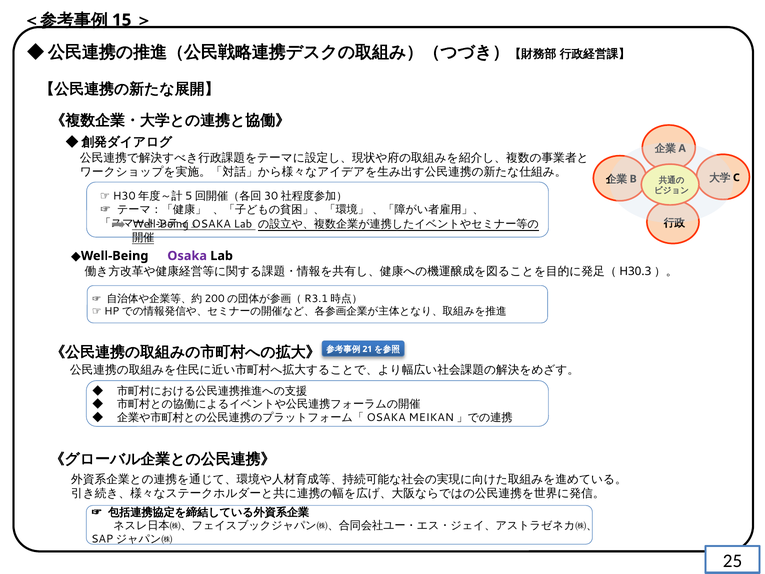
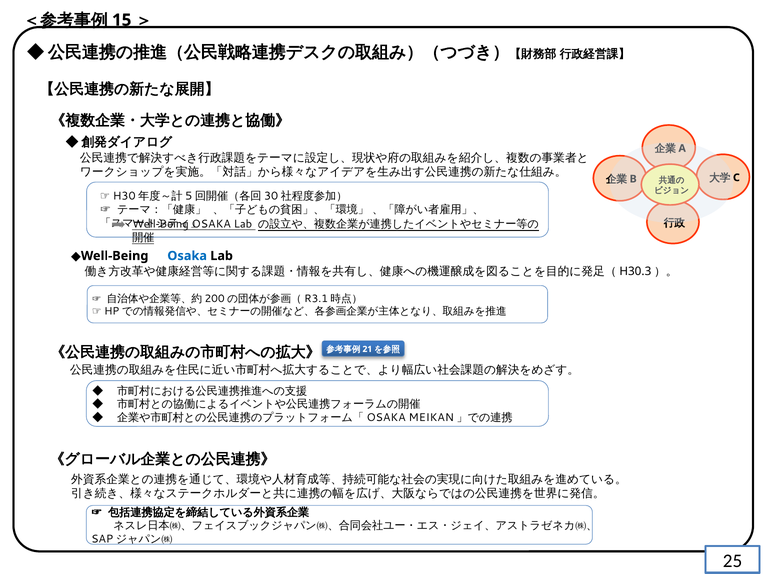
Osaka at (187, 256) colour: purple -> blue
